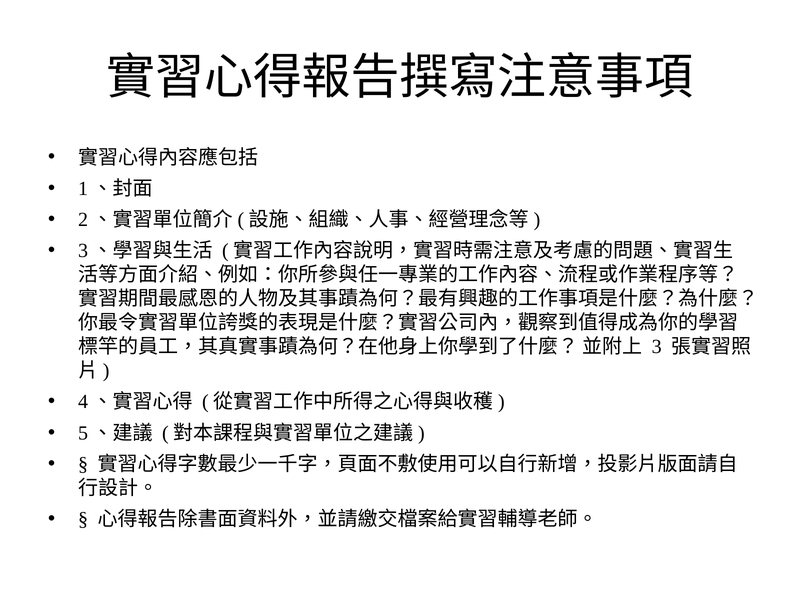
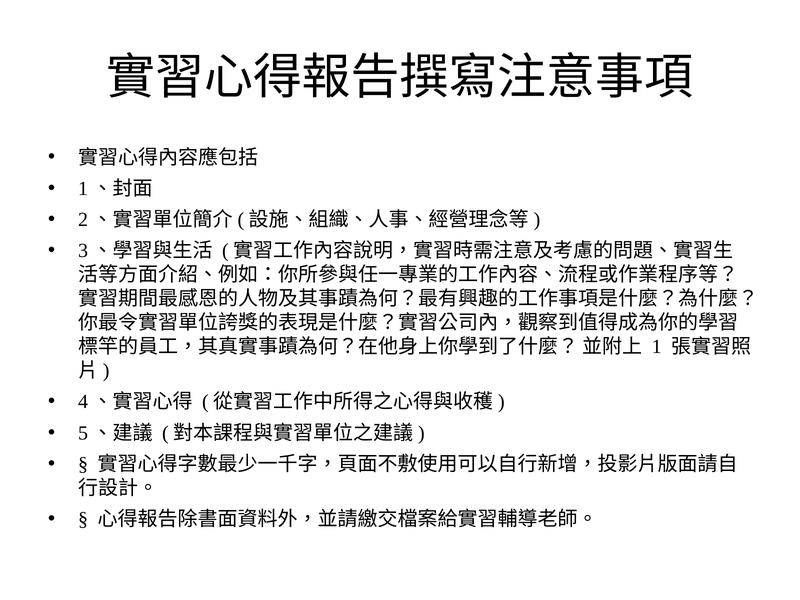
3: 3 -> 1
